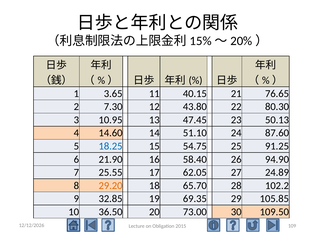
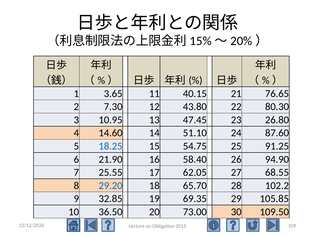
50.13: 50.13 -> 26.80
24.89: 24.89 -> 68.55
29.20 colour: orange -> blue
